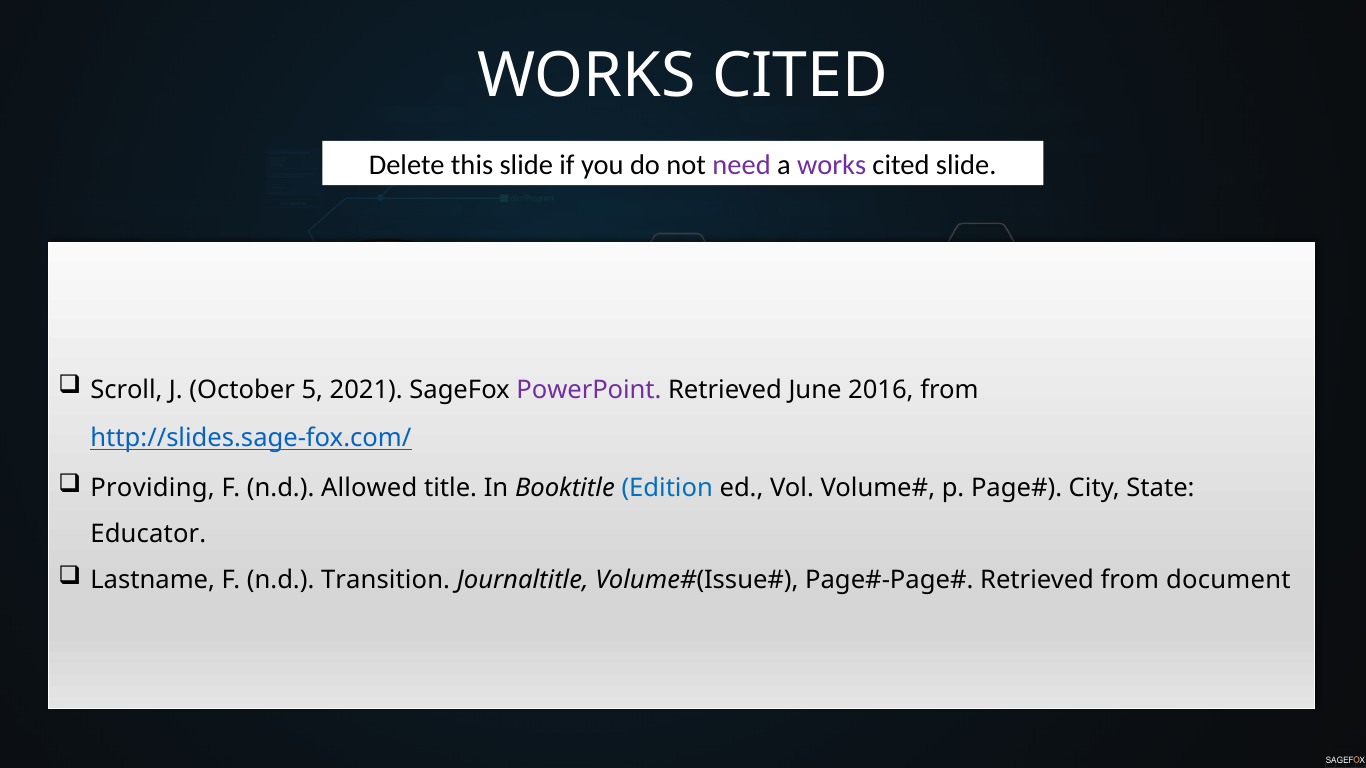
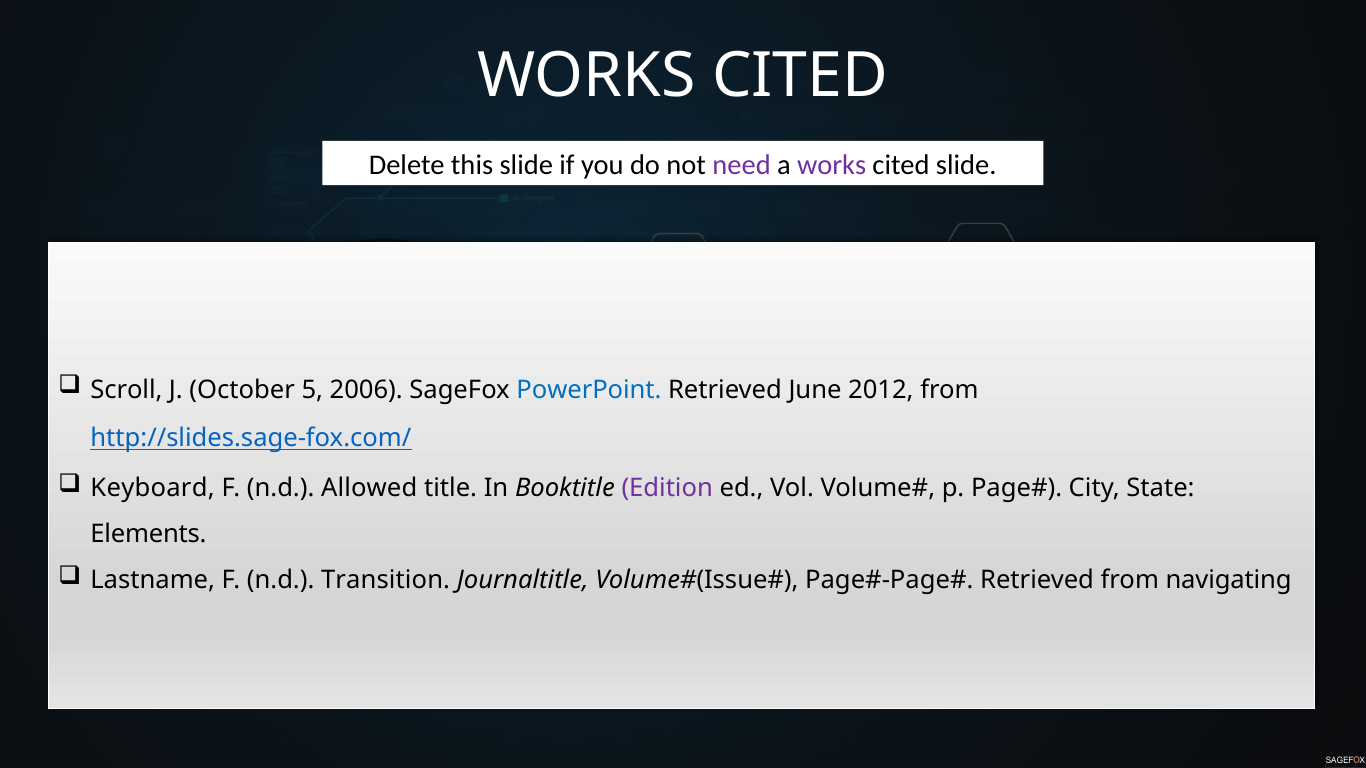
2021: 2021 -> 2006
PowerPoint colour: purple -> blue
2016: 2016 -> 2012
Providing: Providing -> Keyboard
Edition colour: blue -> purple
Educator: Educator -> Elements
document: document -> navigating
